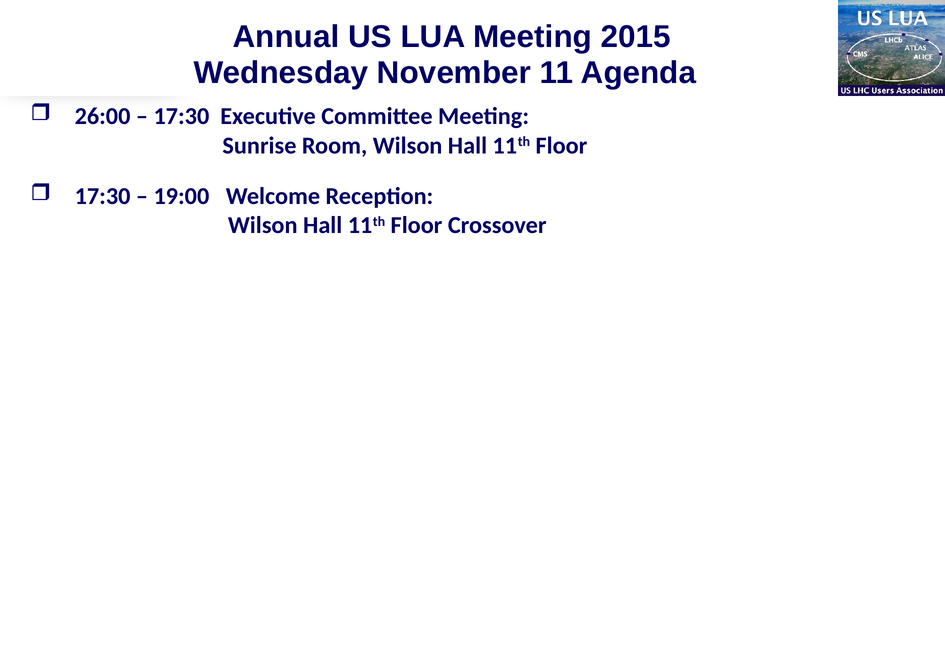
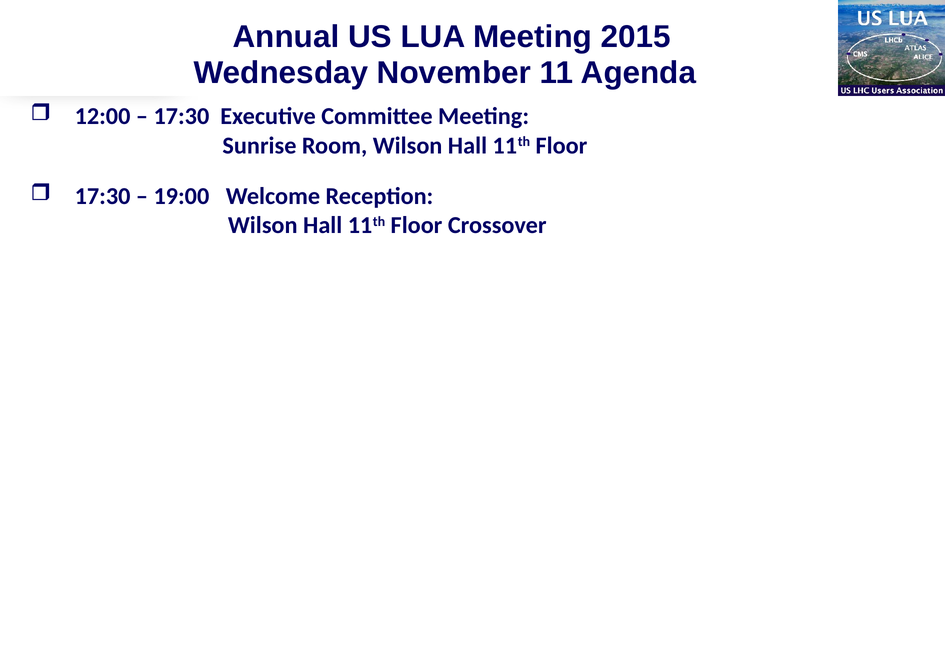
26:00: 26:00 -> 12:00
